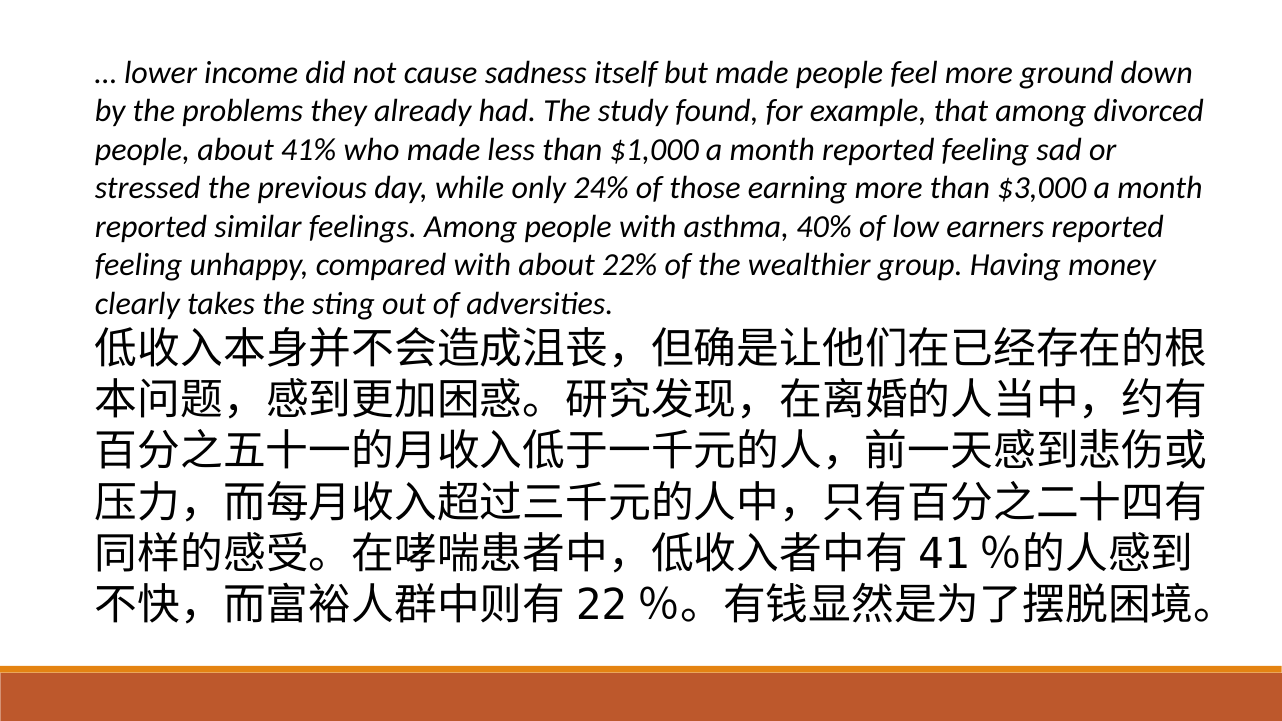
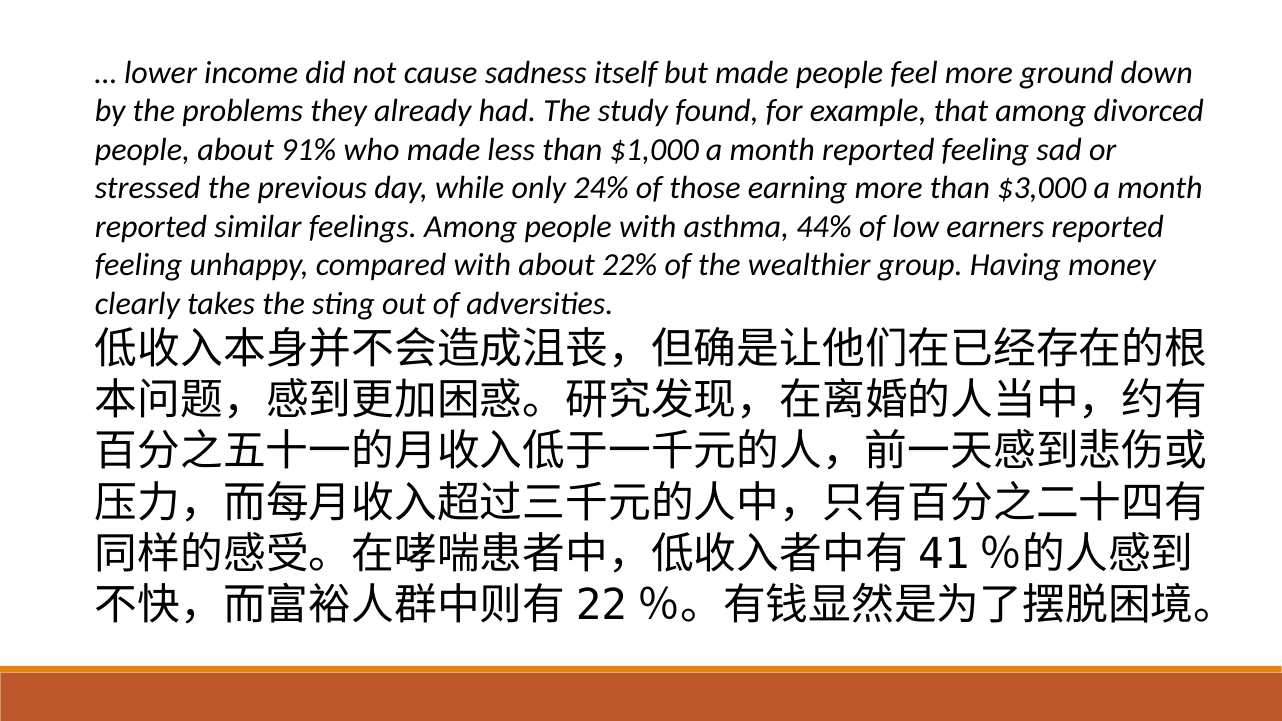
41%: 41% -> 91%
40%: 40% -> 44%
